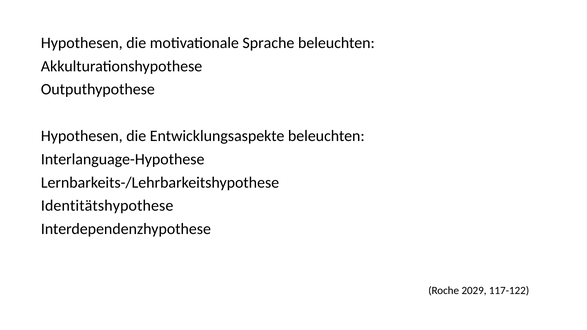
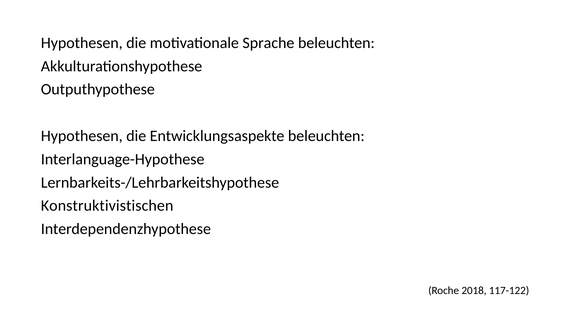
Identitätshypothese: Identitätshypothese -> Konstruktivistischen
2029: 2029 -> 2018
